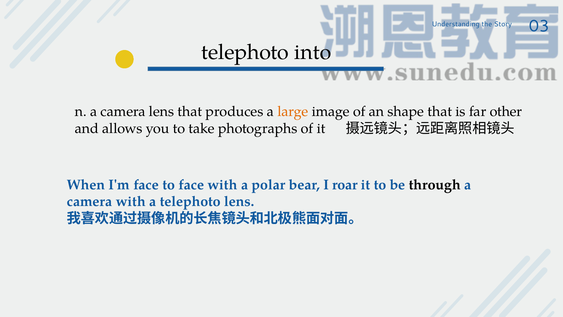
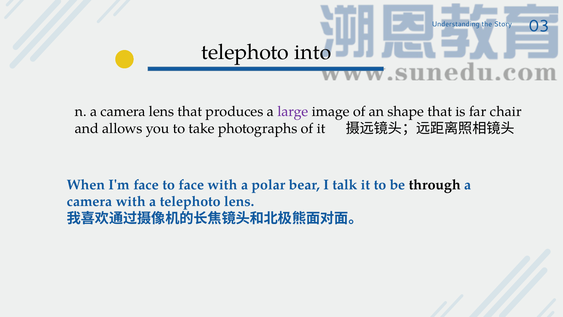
large colour: orange -> purple
other: other -> chair
roar: roar -> talk
